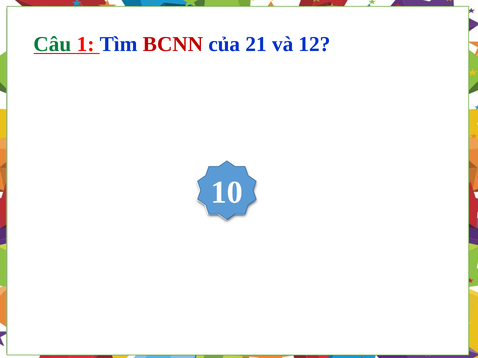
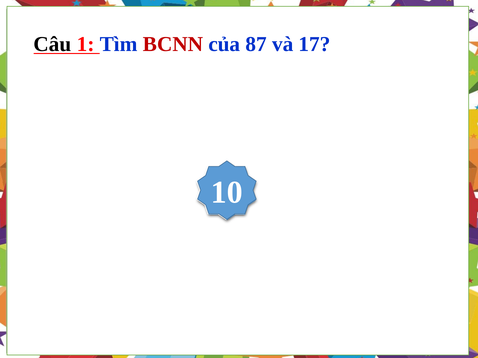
Câu colour: green -> black
21: 21 -> 87
12: 12 -> 17
